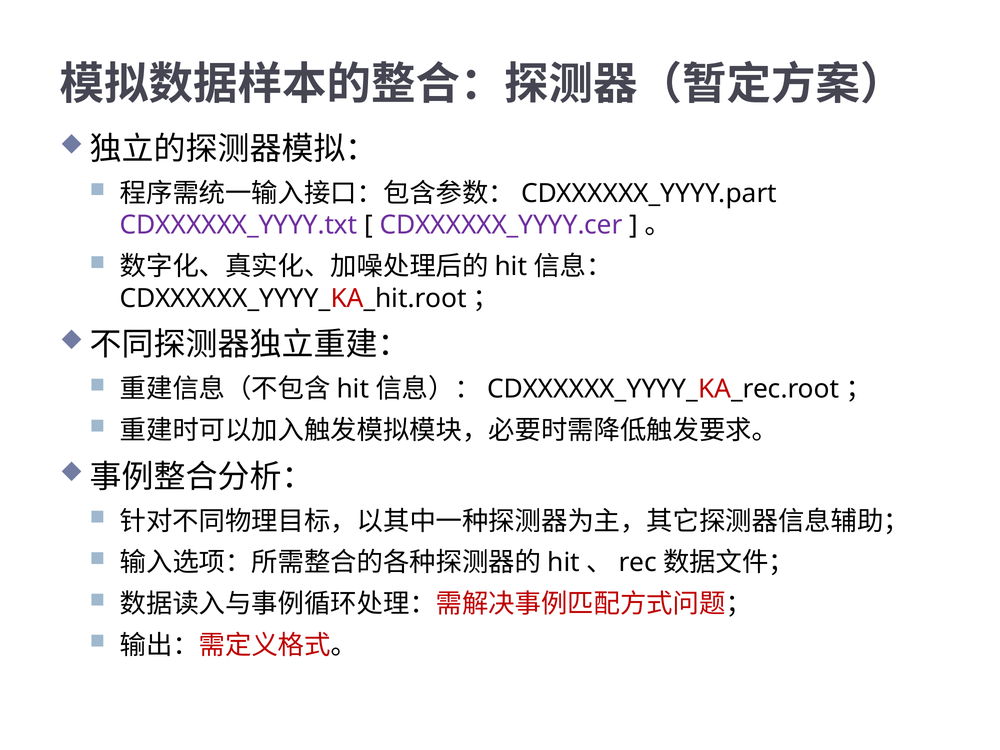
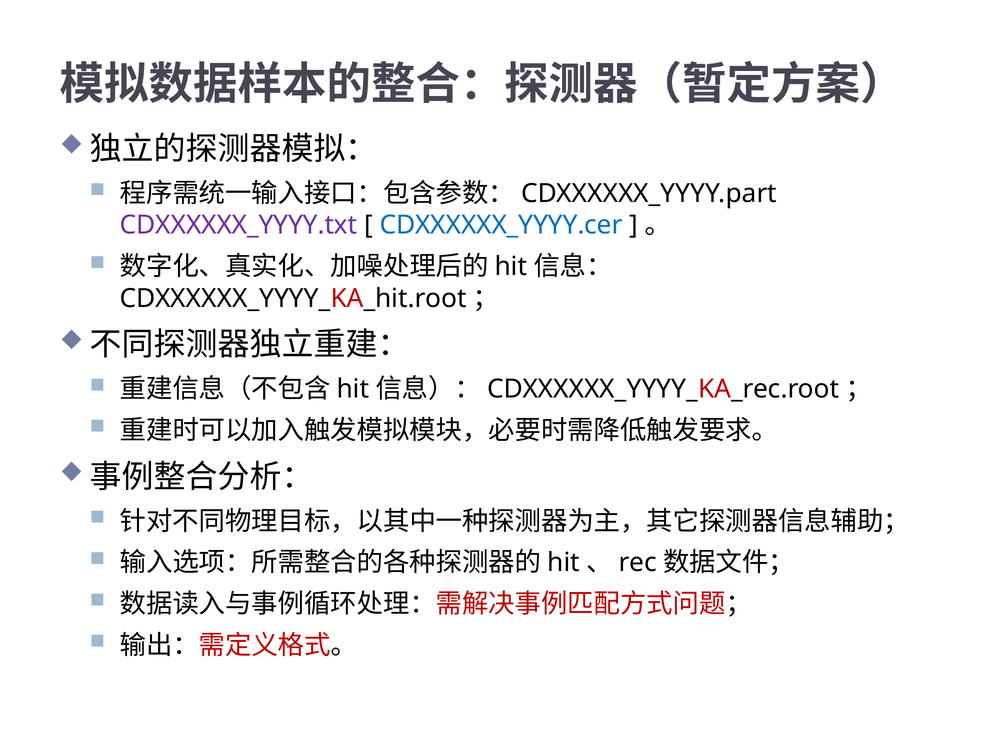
CDXXXXXX_YYYY.cer colour: purple -> blue
